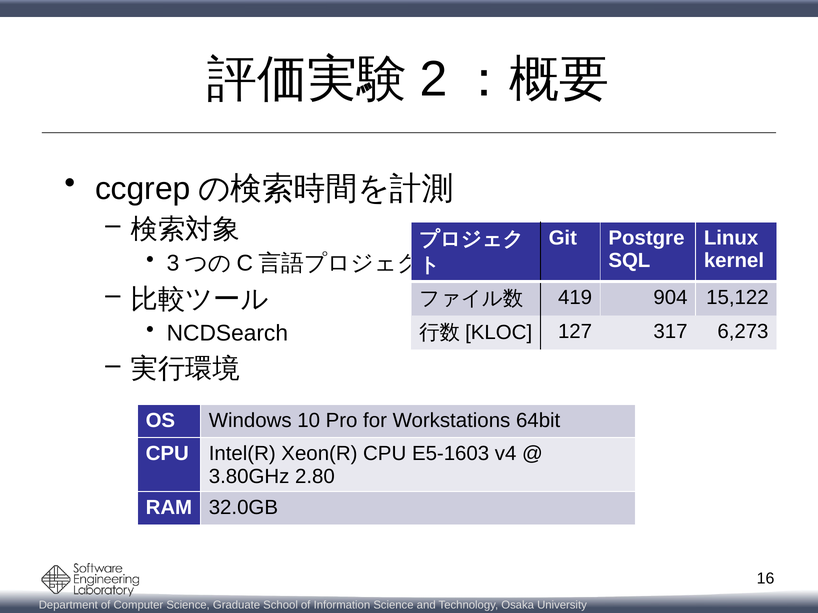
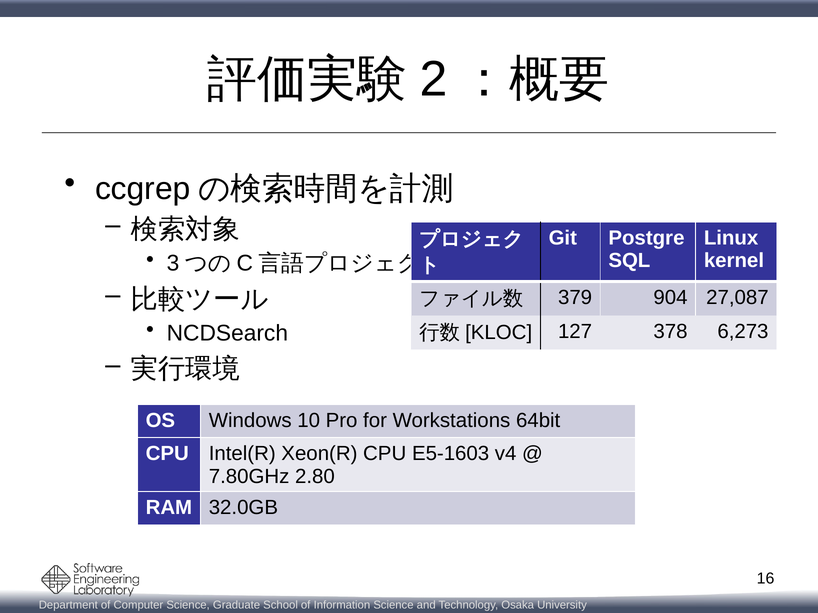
419: 419 -> 379
15,122: 15,122 -> 27,087
317: 317 -> 378
3.80GHz: 3.80GHz -> 7.80GHz
